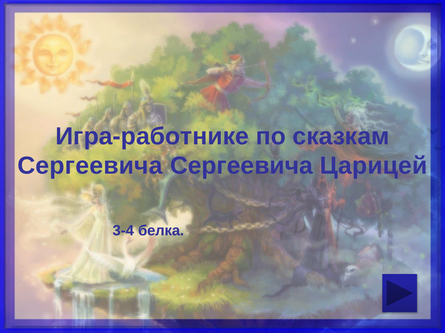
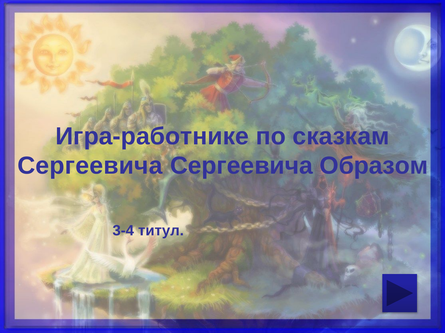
Царицей: Царицей -> Образом
белка: белка -> титул
